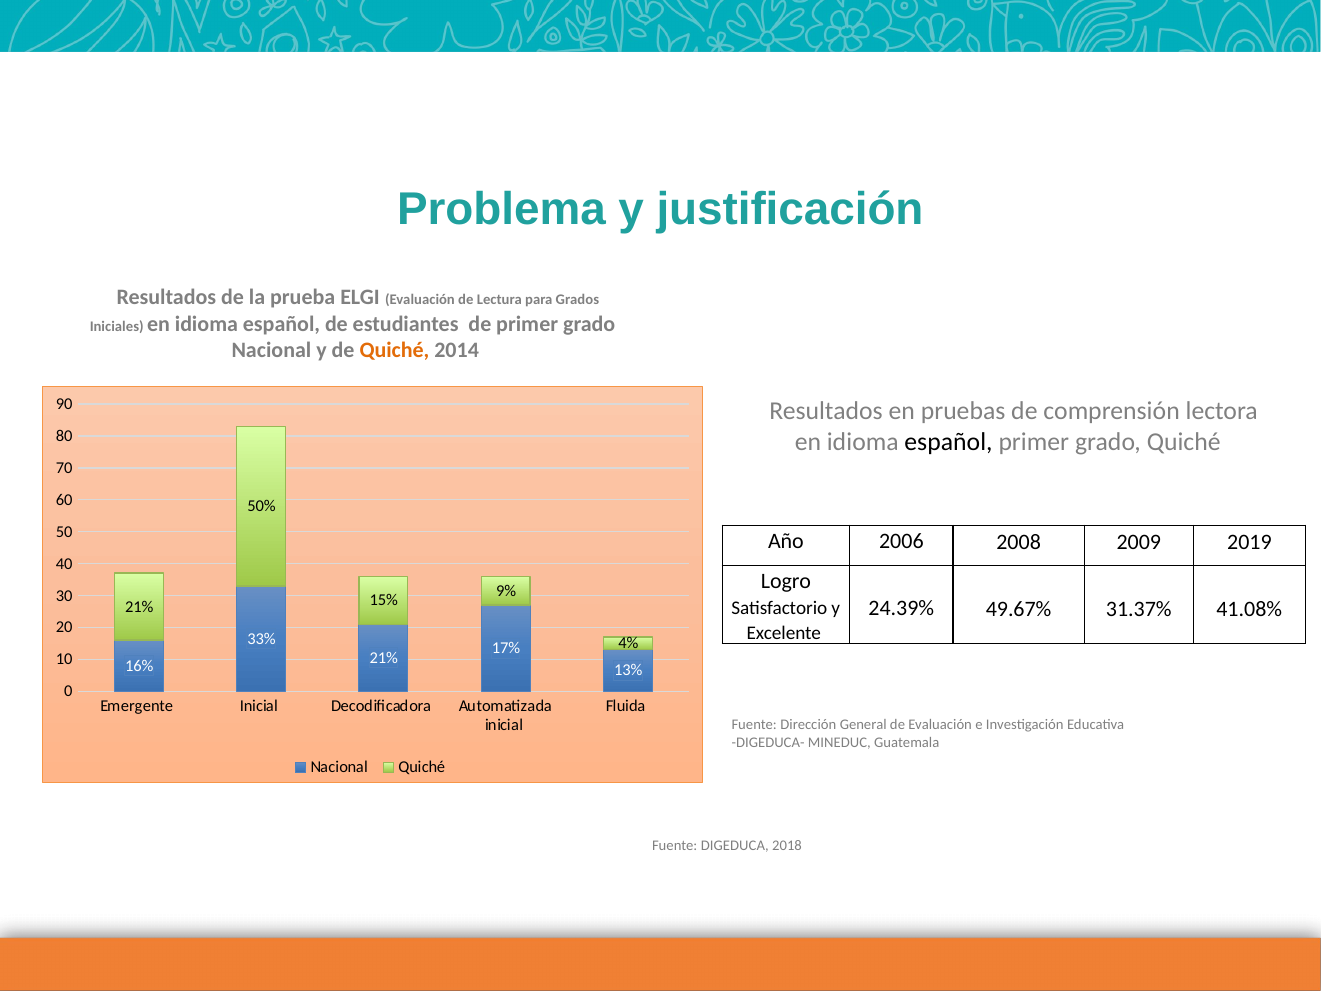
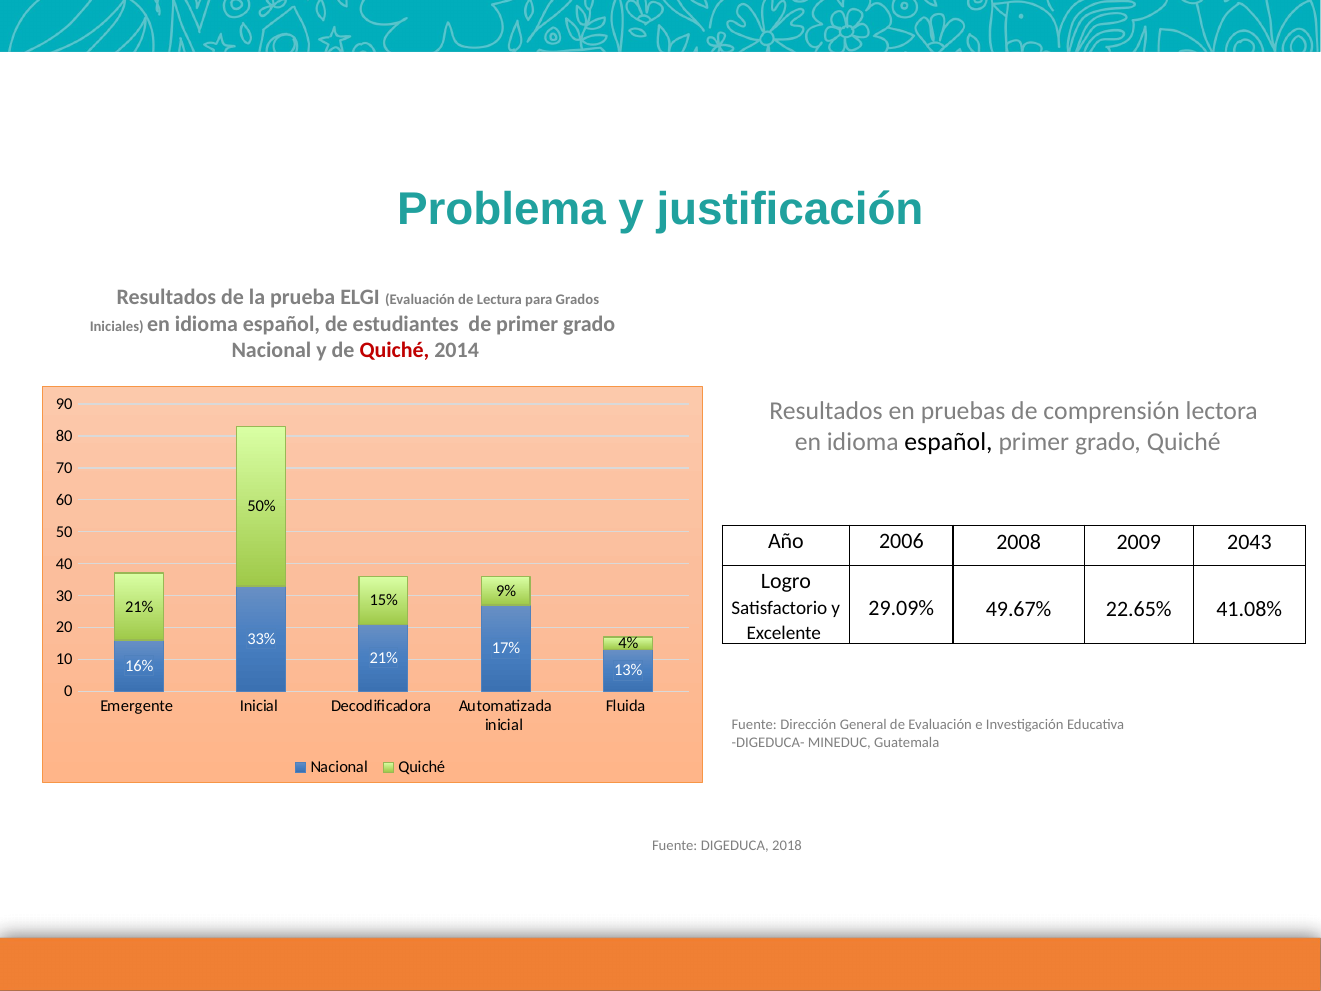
Quiché at (394, 350) colour: orange -> red
2019: 2019 -> 2043
24.39%: 24.39% -> 29.09%
31.37%: 31.37% -> 22.65%
